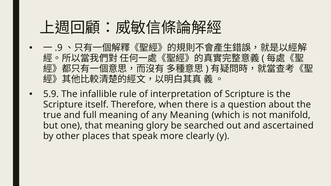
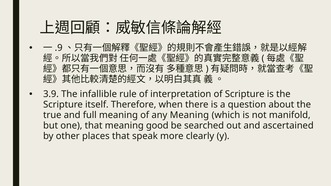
5.9: 5.9 -> 3.9
glory: glory -> good
